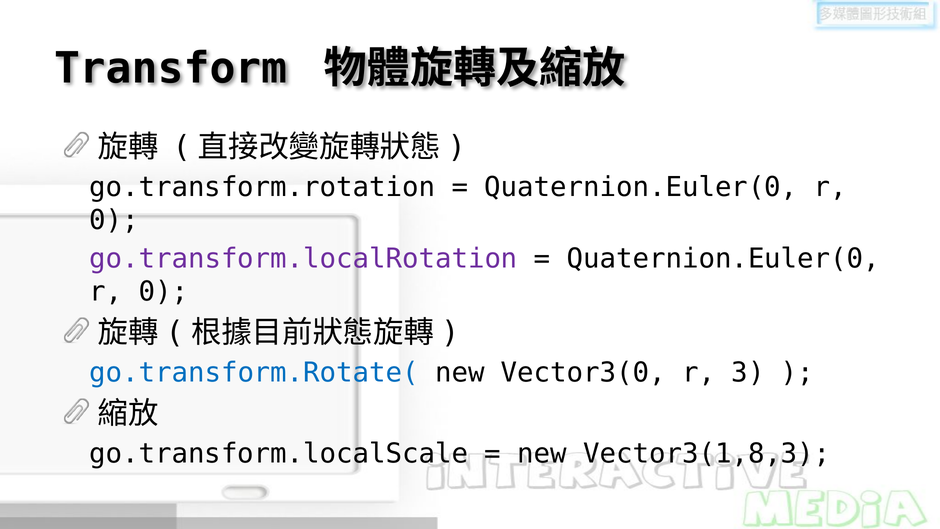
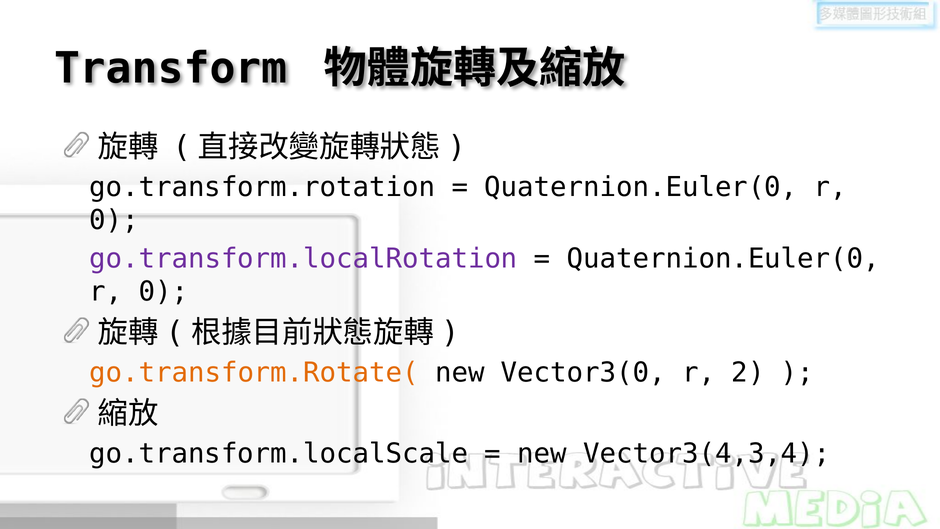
go.transform.Rotate( colour: blue -> orange
3: 3 -> 2
Vector3(1,8,3: Vector3(1,8,3 -> Vector3(4,3,4
